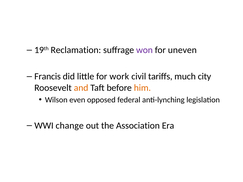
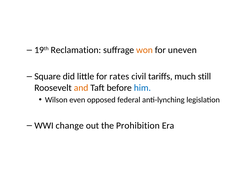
won colour: purple -> orange
Francis: Francis -> Square
work: work -> rates
city: city -> still
him colour: orange -> blue
Association: Association -> Prohibition
